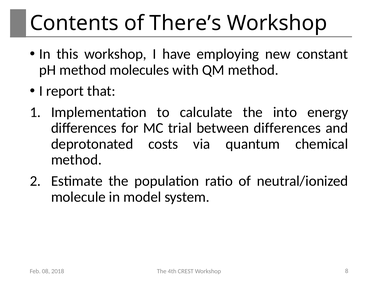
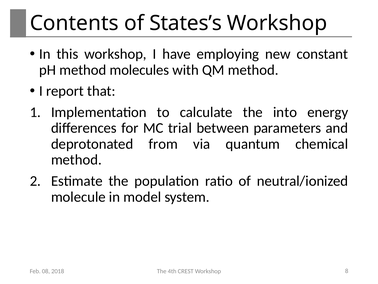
There’s: There’s -> States’s
between differences: differences -> parameters
costs: costs -> from
